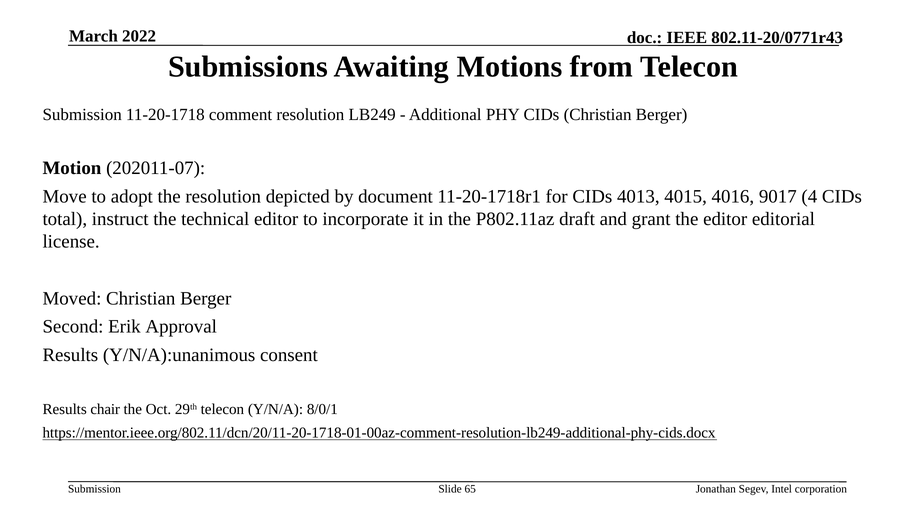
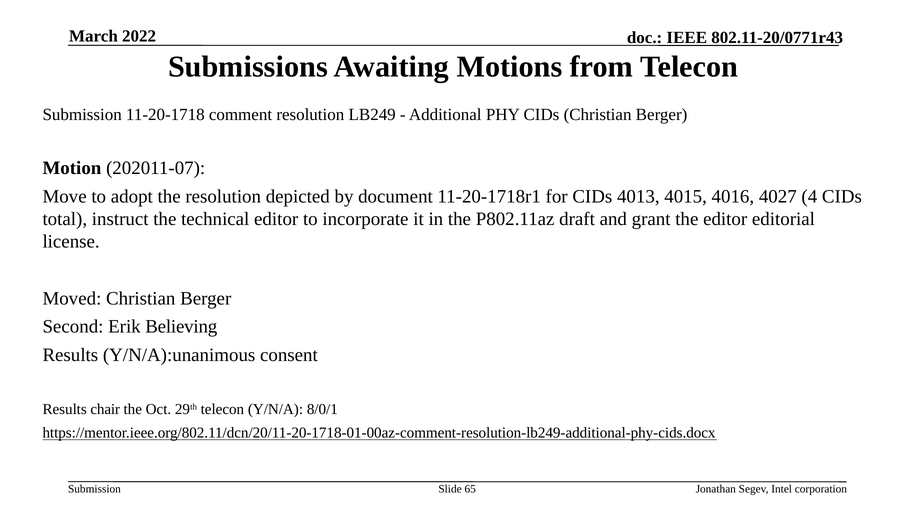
9017: 9017 -> 4027
Approval: Approval -> Believing
